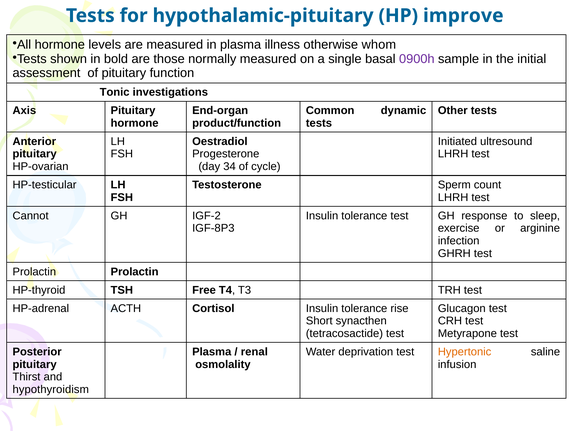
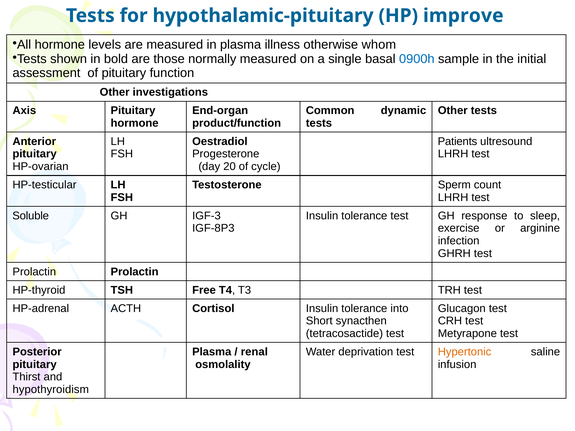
0900h colour: purple -> blue
Tonic at (115, 92): Tonic -> Other
Initiated: Initiated -> Patients
34: 34 -> 20
Cannot: Cannot -> Soluble
IGF-2: IGF-2 -> IGF-3
rise: rise -> into
